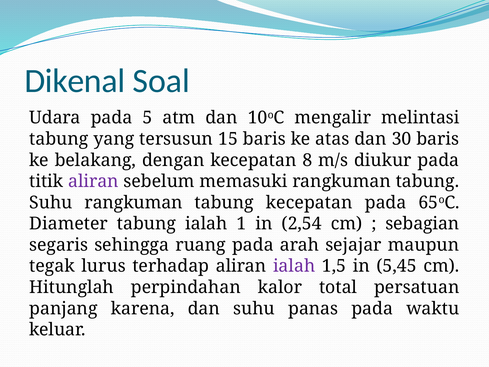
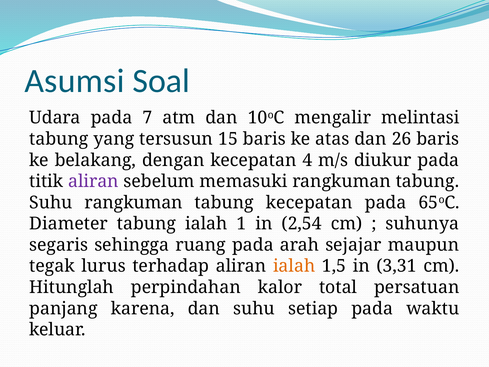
Dikenal: Dikenal -> Asumsi
5: 5 -> 7
30: 30 -> 26
8: 8 -> 4
sebagian: sebagian -> suhunya
ialah at (294, 266) colour: purple -> orange
5,45: 5,45 -> 3,31
panas: panas -> setiap
